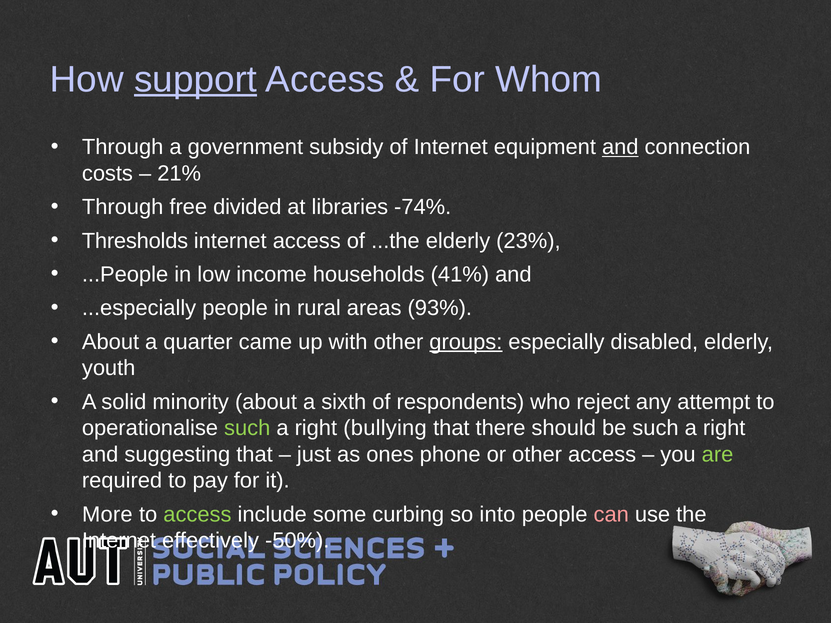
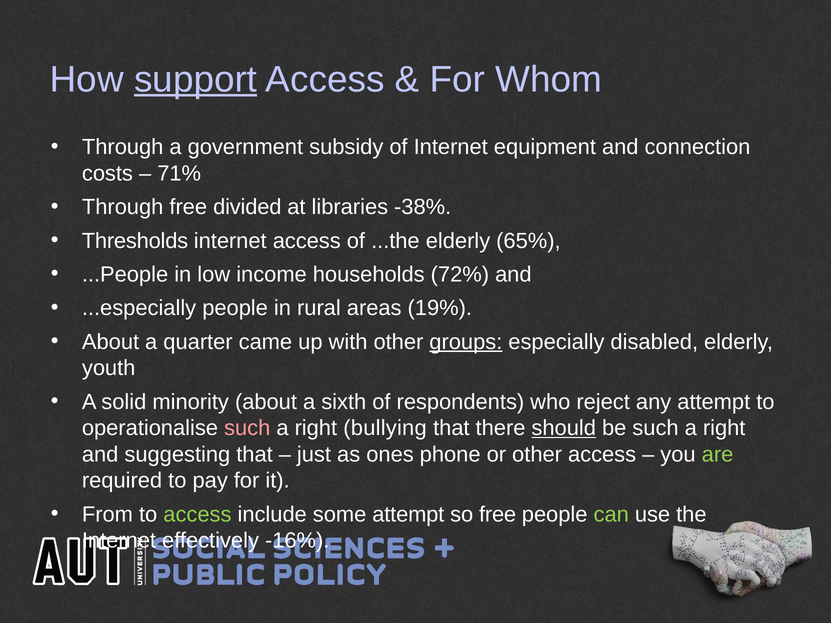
and at (620, 147) underline: present -> none
21%: 21% -> 71%
-74%: -74% -> -38%
23%: 23% -> 65%
41%: 41% -> 72%
93%: 93% -> 19%
such at (247, 428) colour: light green -> pink
should underline: none -> present
More: More -> From
some curbing: curbing -> attempt
so into: into -> free
can colour: pink -> light green
-50%: -50% -> -16%
